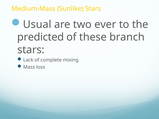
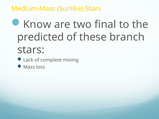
Usual: Usual -> Know
ever: ever -> final
